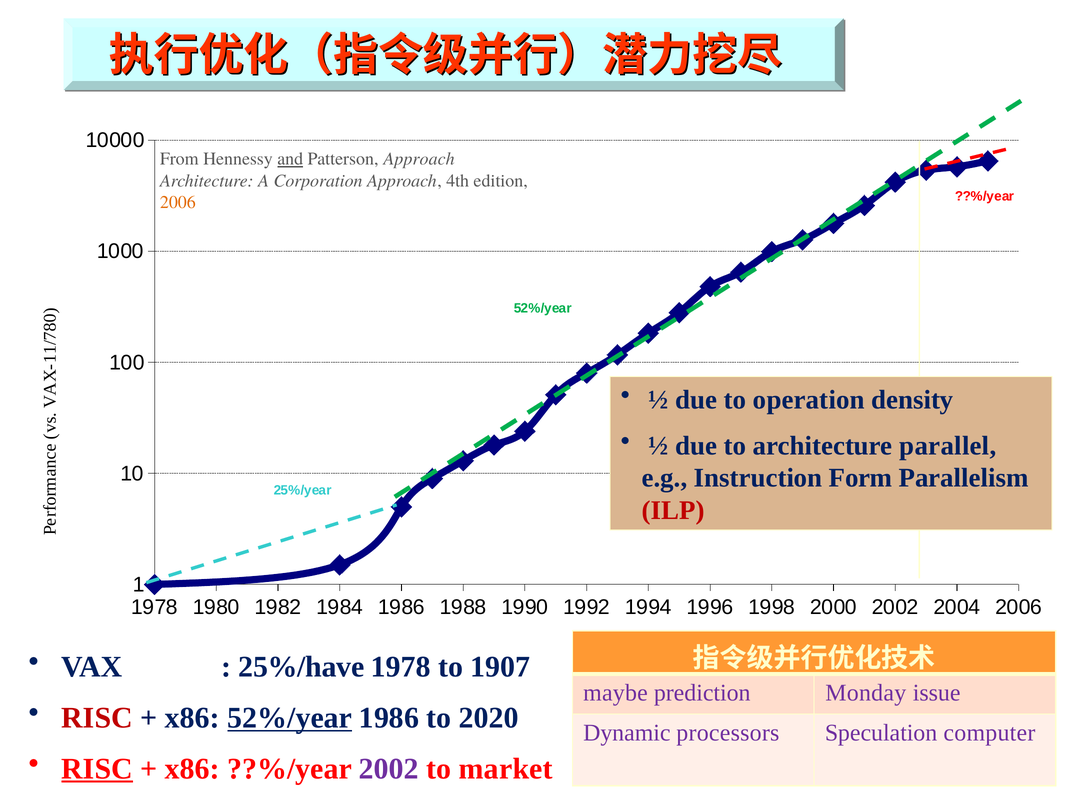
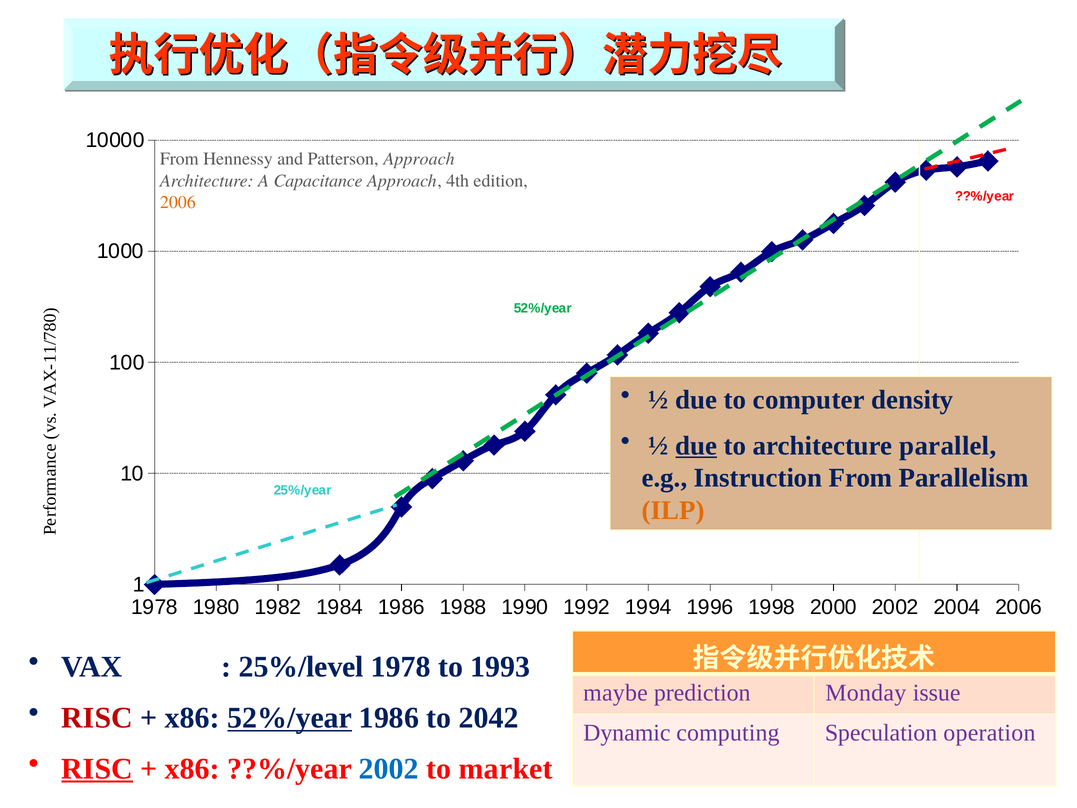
and underline: present -> none
Corporation: Corporation -> Capacitance
operation: operation -> computer
due at (696, 445) underline: none -> present
Instruction Form: Form -> From
ILP colour: red -> orange
25%/have: 25%/have -> 25%/level
1907: 1907 -> 1993
2020: 2020 -> 2042
processors: processors -> computing
computer: computer -> operation
2002 at (389, 768) colour: purple -> blue
